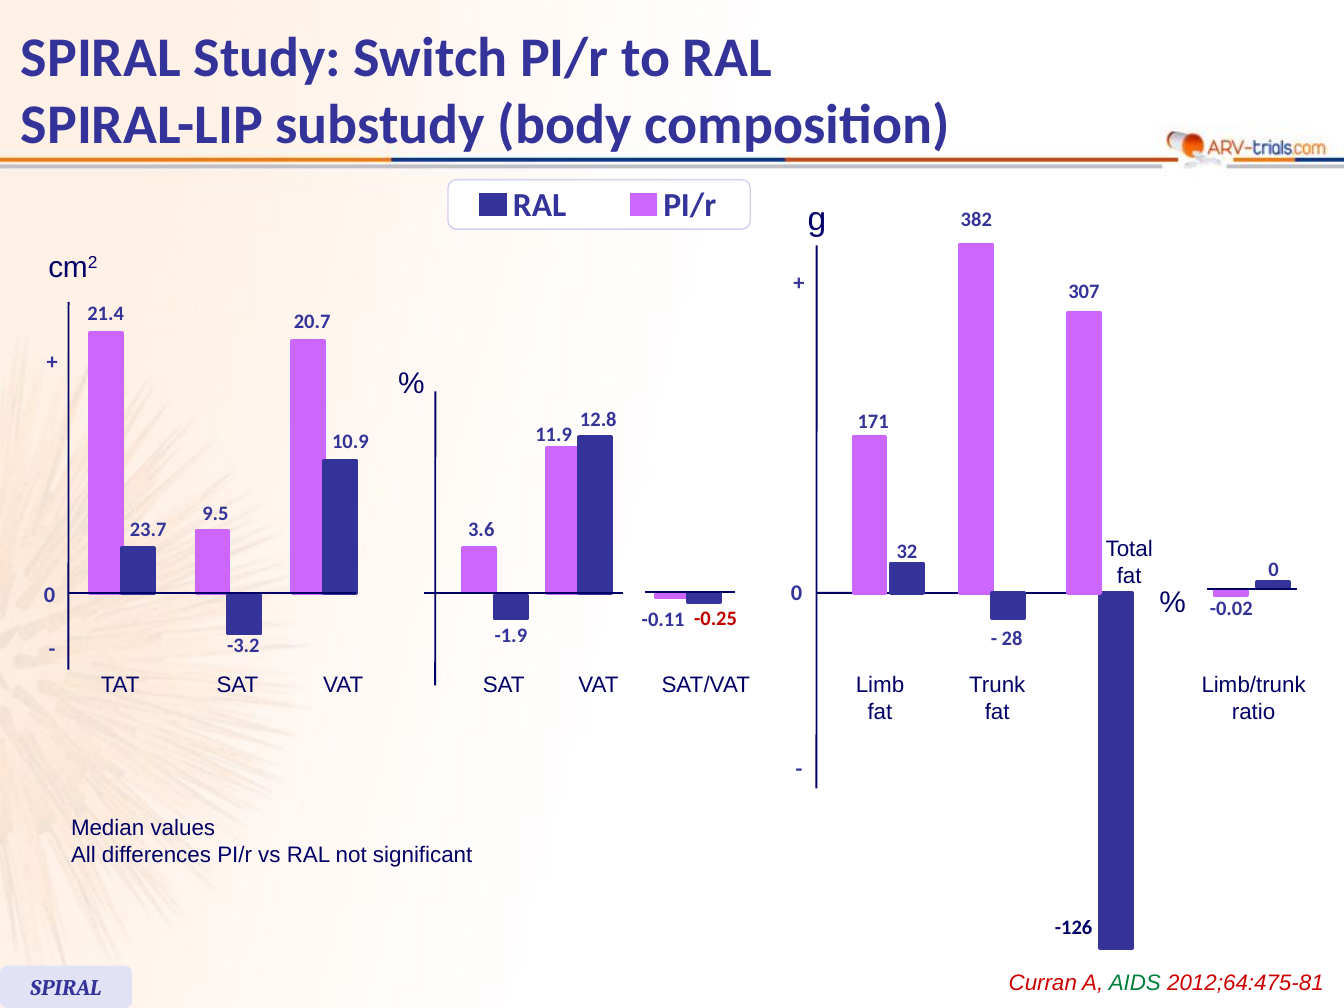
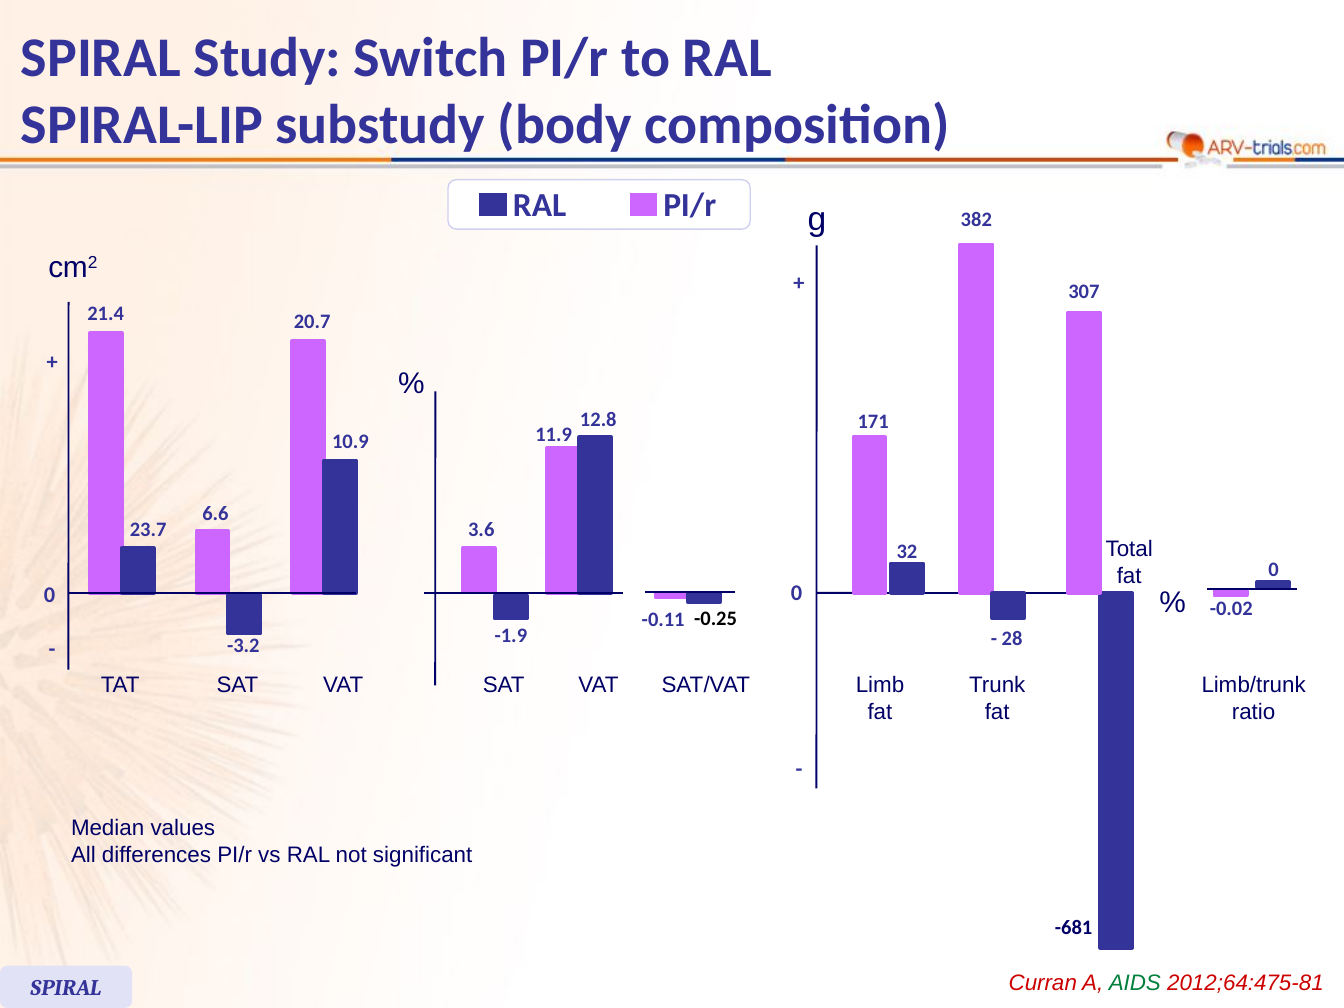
9.5: 9.5 -> 6.6
-0.25 colour: red -> black
-126: -126 -> -681
